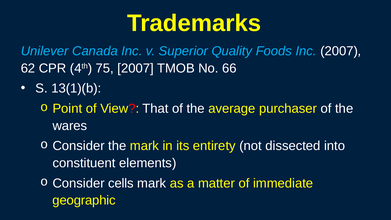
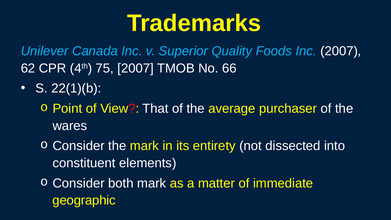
13(1)(b: 13(1)(b -> 22(1)(b
cells: cells -> both
